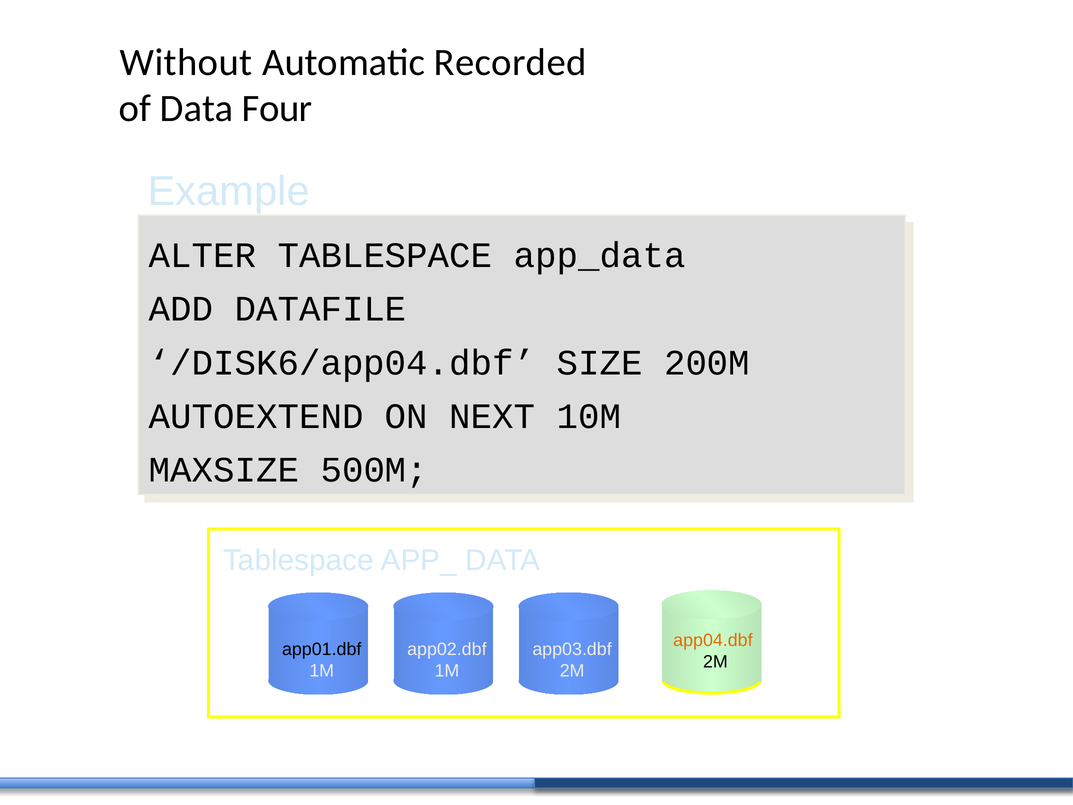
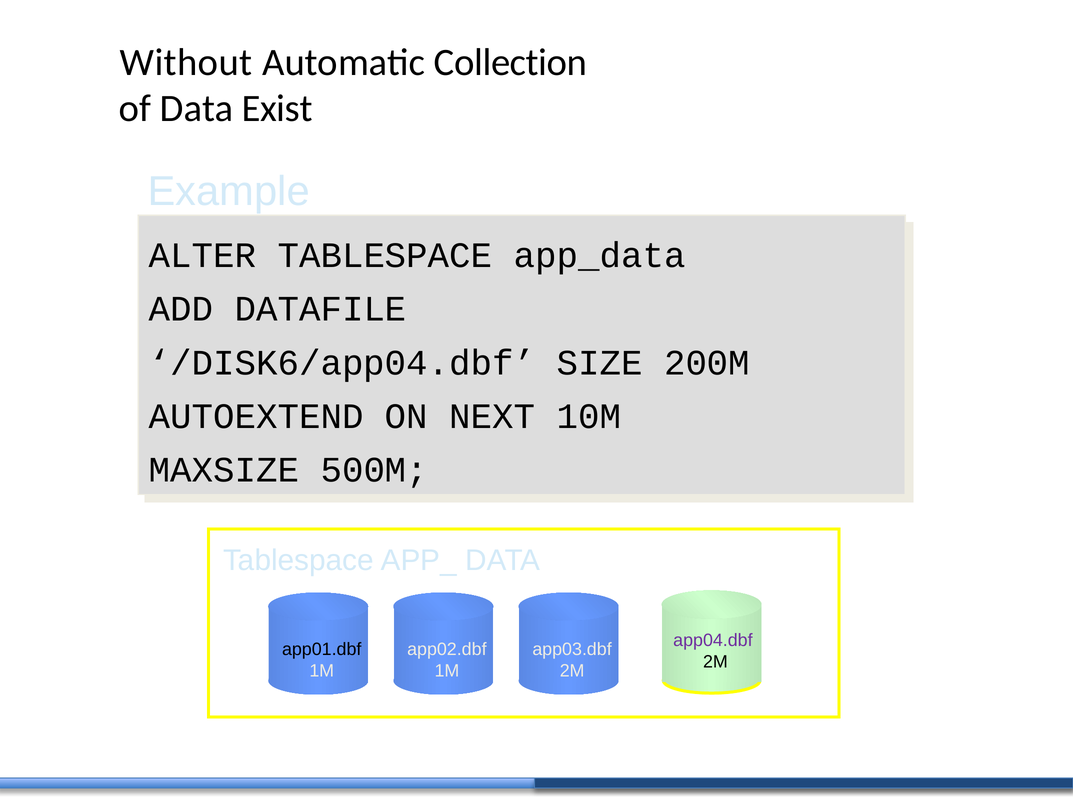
Recorded: Recorded -> Collection
Four: Four -> Exist
app04.dbf colour: orange -> purple
